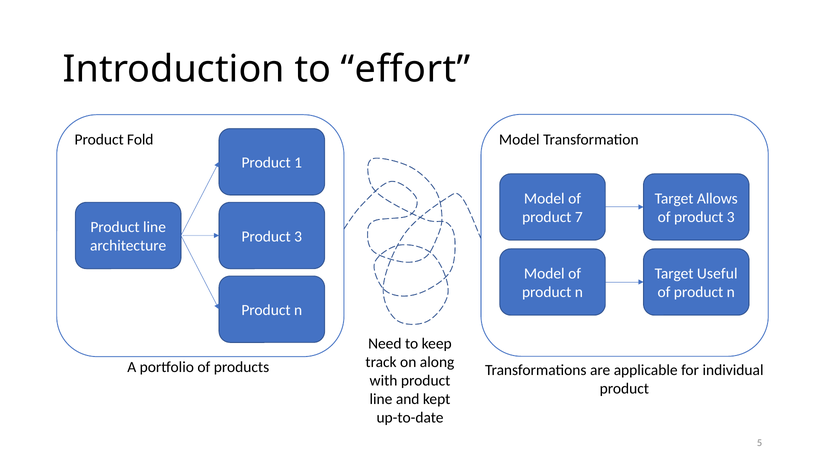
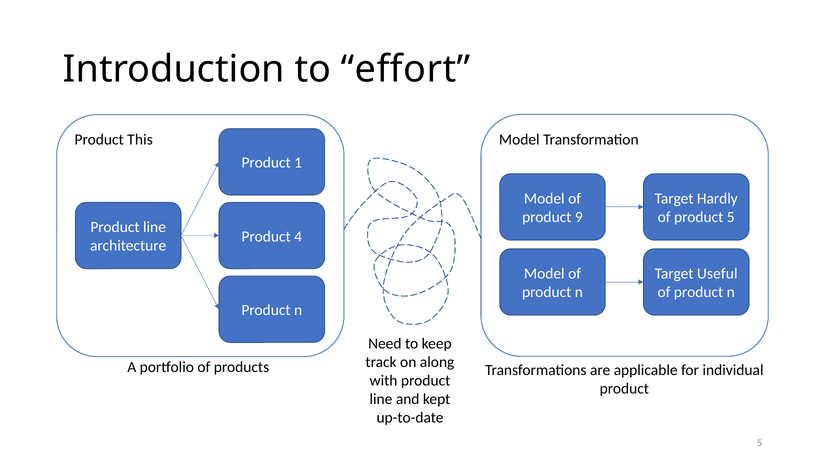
Fold: Fold -> This
Allows: Allows -> Hardly
7: 7 -> 9
of product 3: 3 -> 5
3 at (298, 237): 3 -> 4
